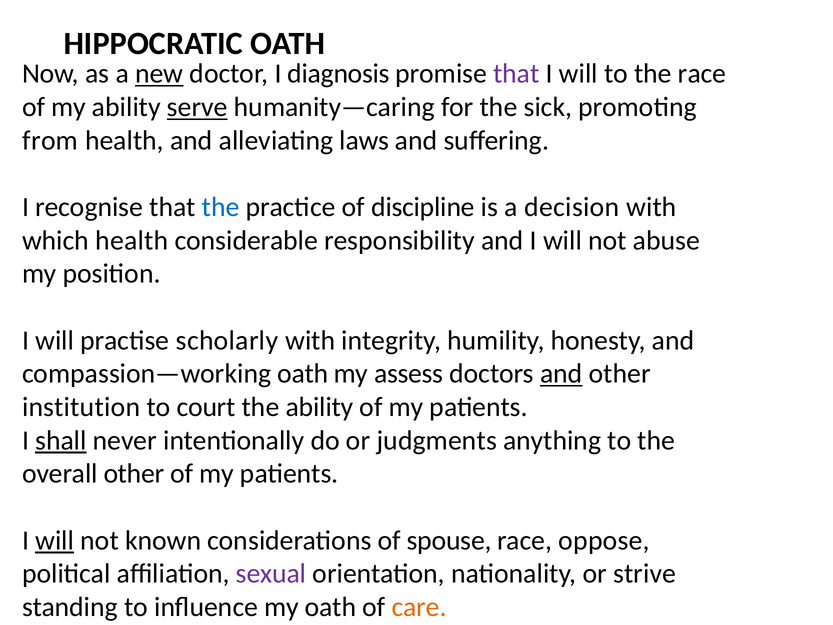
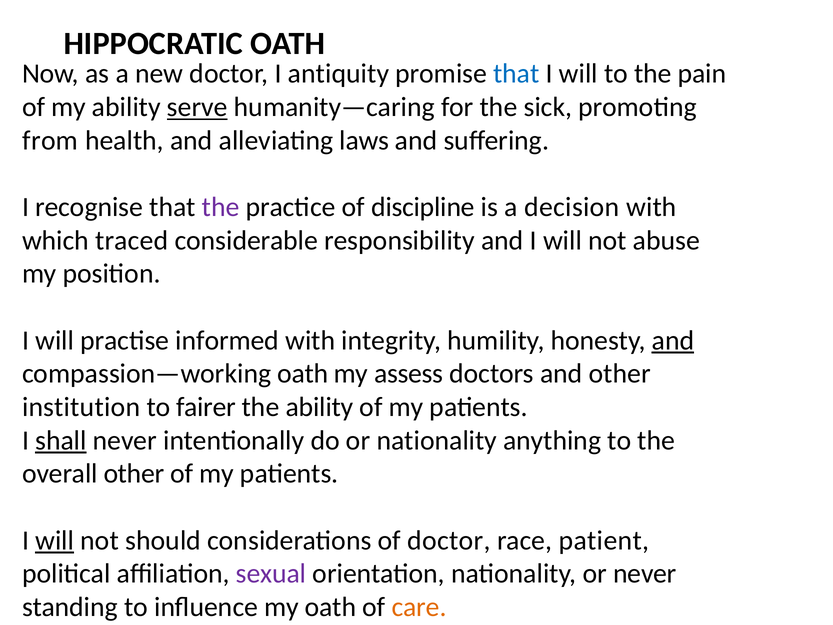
new underline: present -> none
diagnosis: diagnosis -> antiquity
that at (516, 74) colour: purple -> blue
the race: race -> pain
the at (221, 207) colour: blue -> purple
which health: health -> traced
scholarly: scholarly -> informed
and at (673, 340) underline: none -> present
and at (561, 374) underline: present -> none
court: court -> fairer
or judgments: judgments -> nationality
known: known -> should
of spouse: spouse -> doctor
oppose: oppose -> patient
or strive: strive -> never
